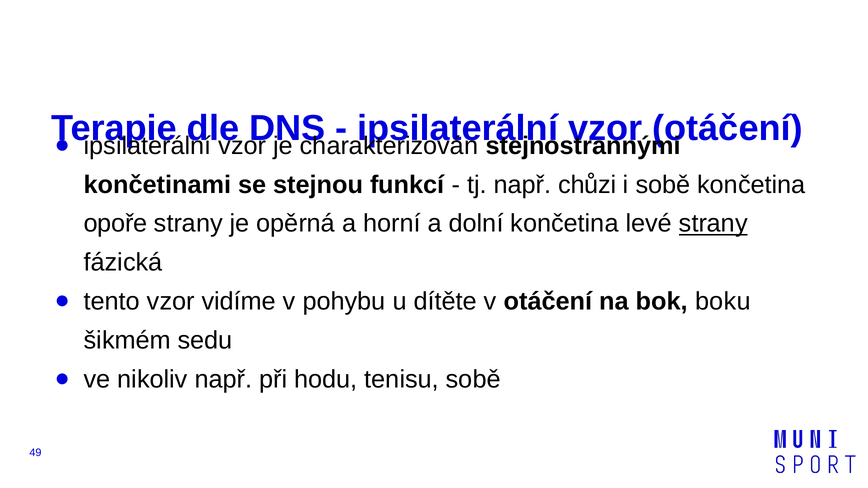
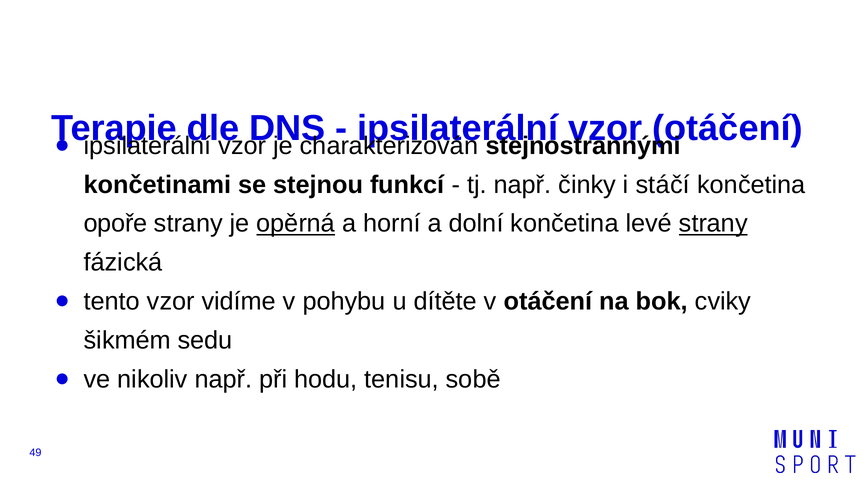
chůzi: chůzi -> činky
i sobě: sobě -> stáčí
opěrná underline: none -> present
boku: boku -> cviky
